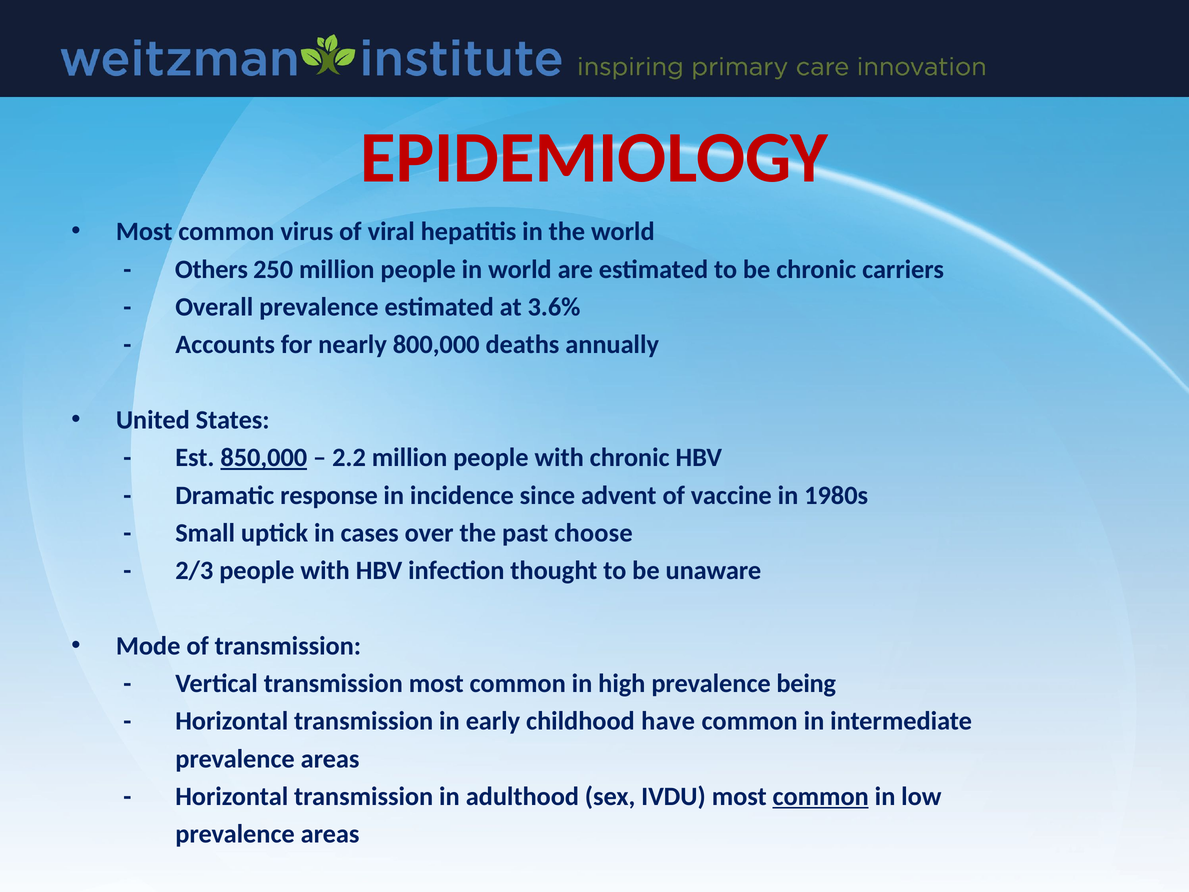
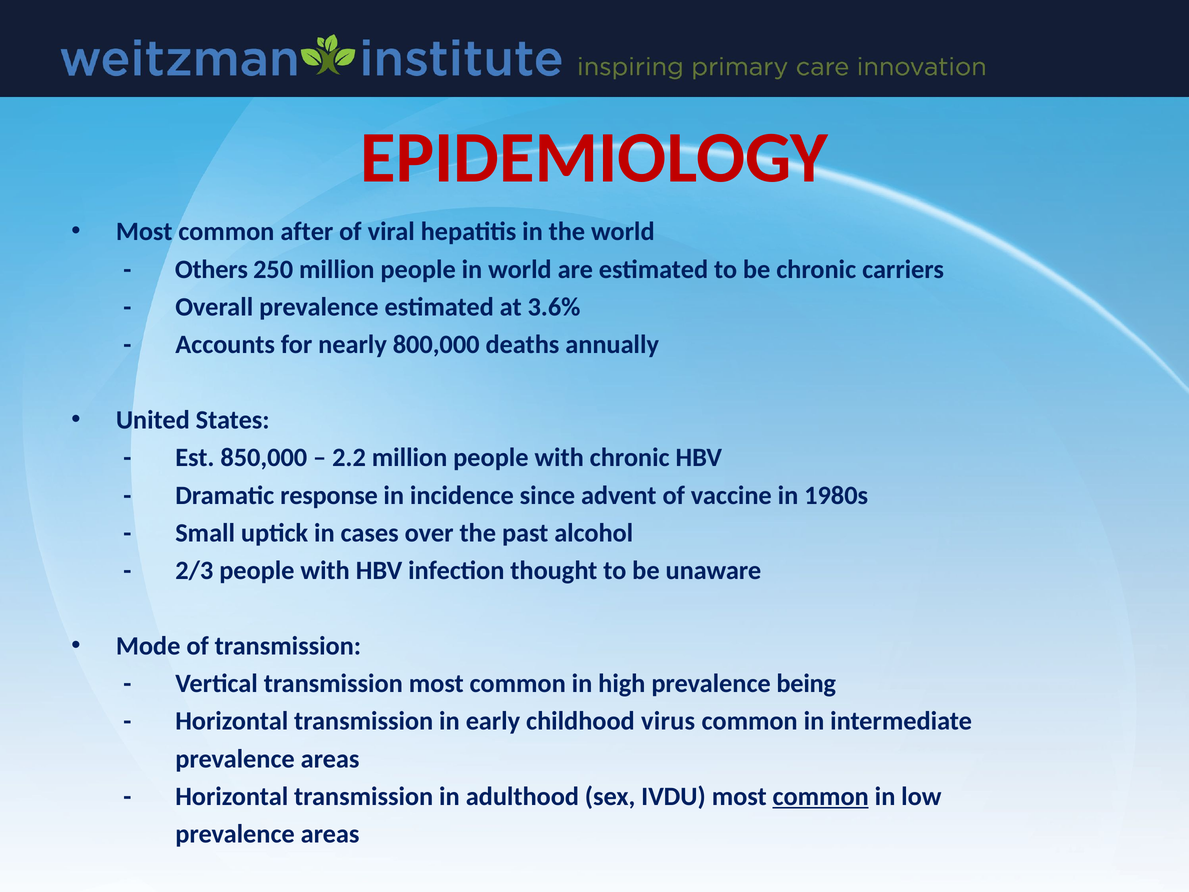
virus: virus -> after
850,000 underline: present -> none
choose: choose -> alcohol
have: have -> virus
